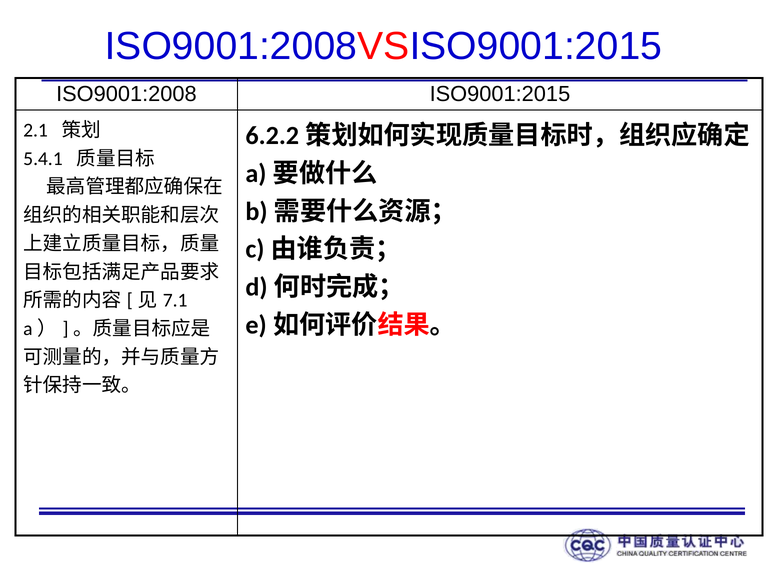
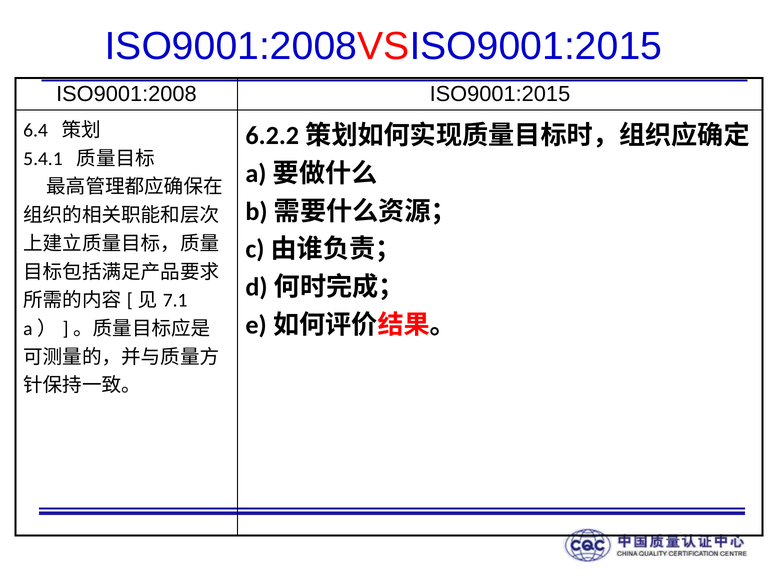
2.1: 2.1 -> 6.4
